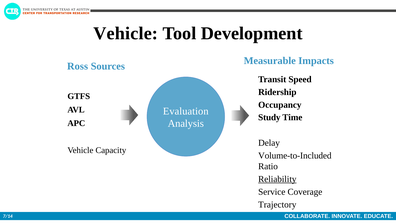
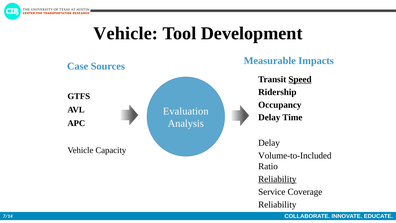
Ross: Ross -> Case
Speed underline: none -> present
Study at (269, 117): Study -> Delay
Trajectory at (277, 204): Trajectory -> Reliability
